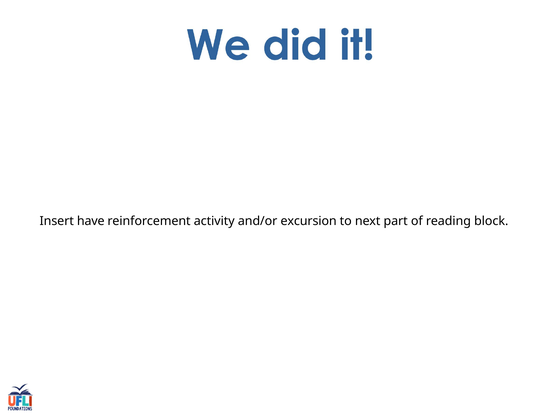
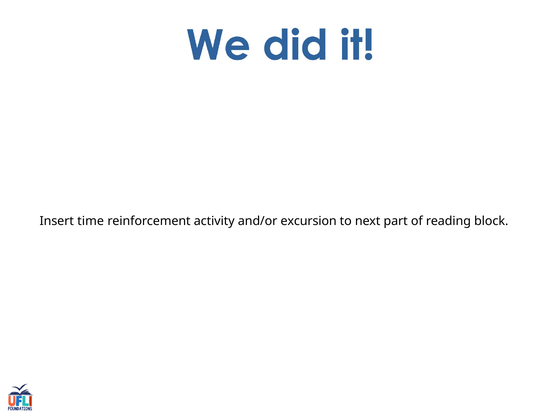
have: have -> time
